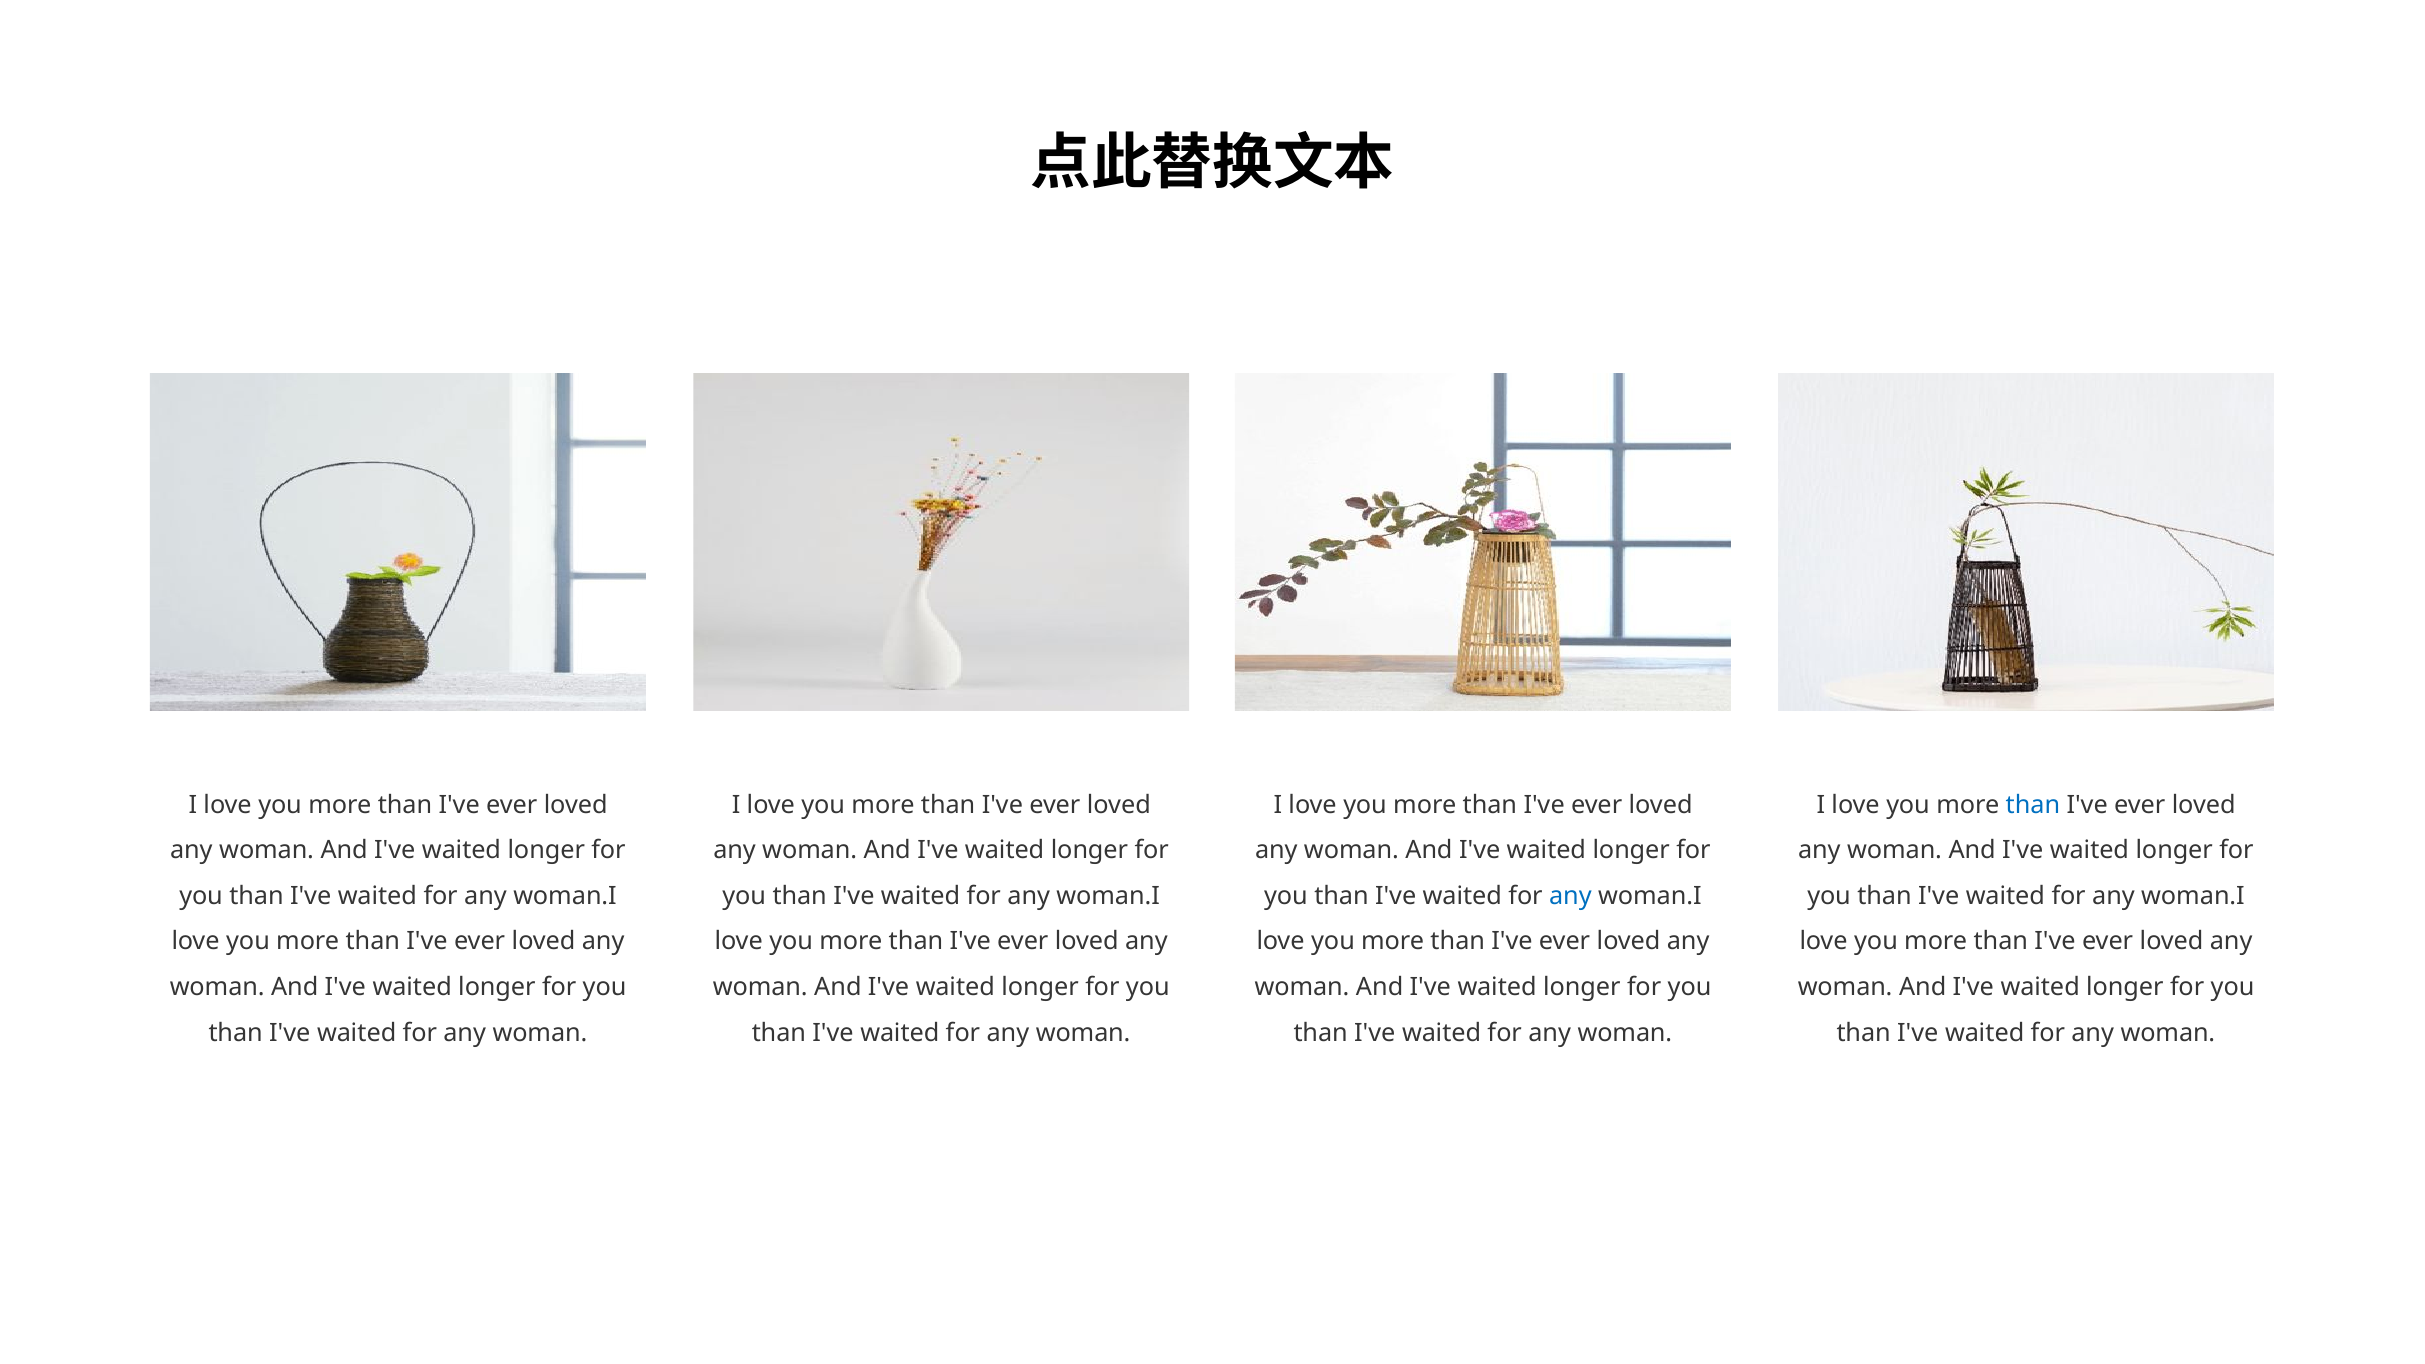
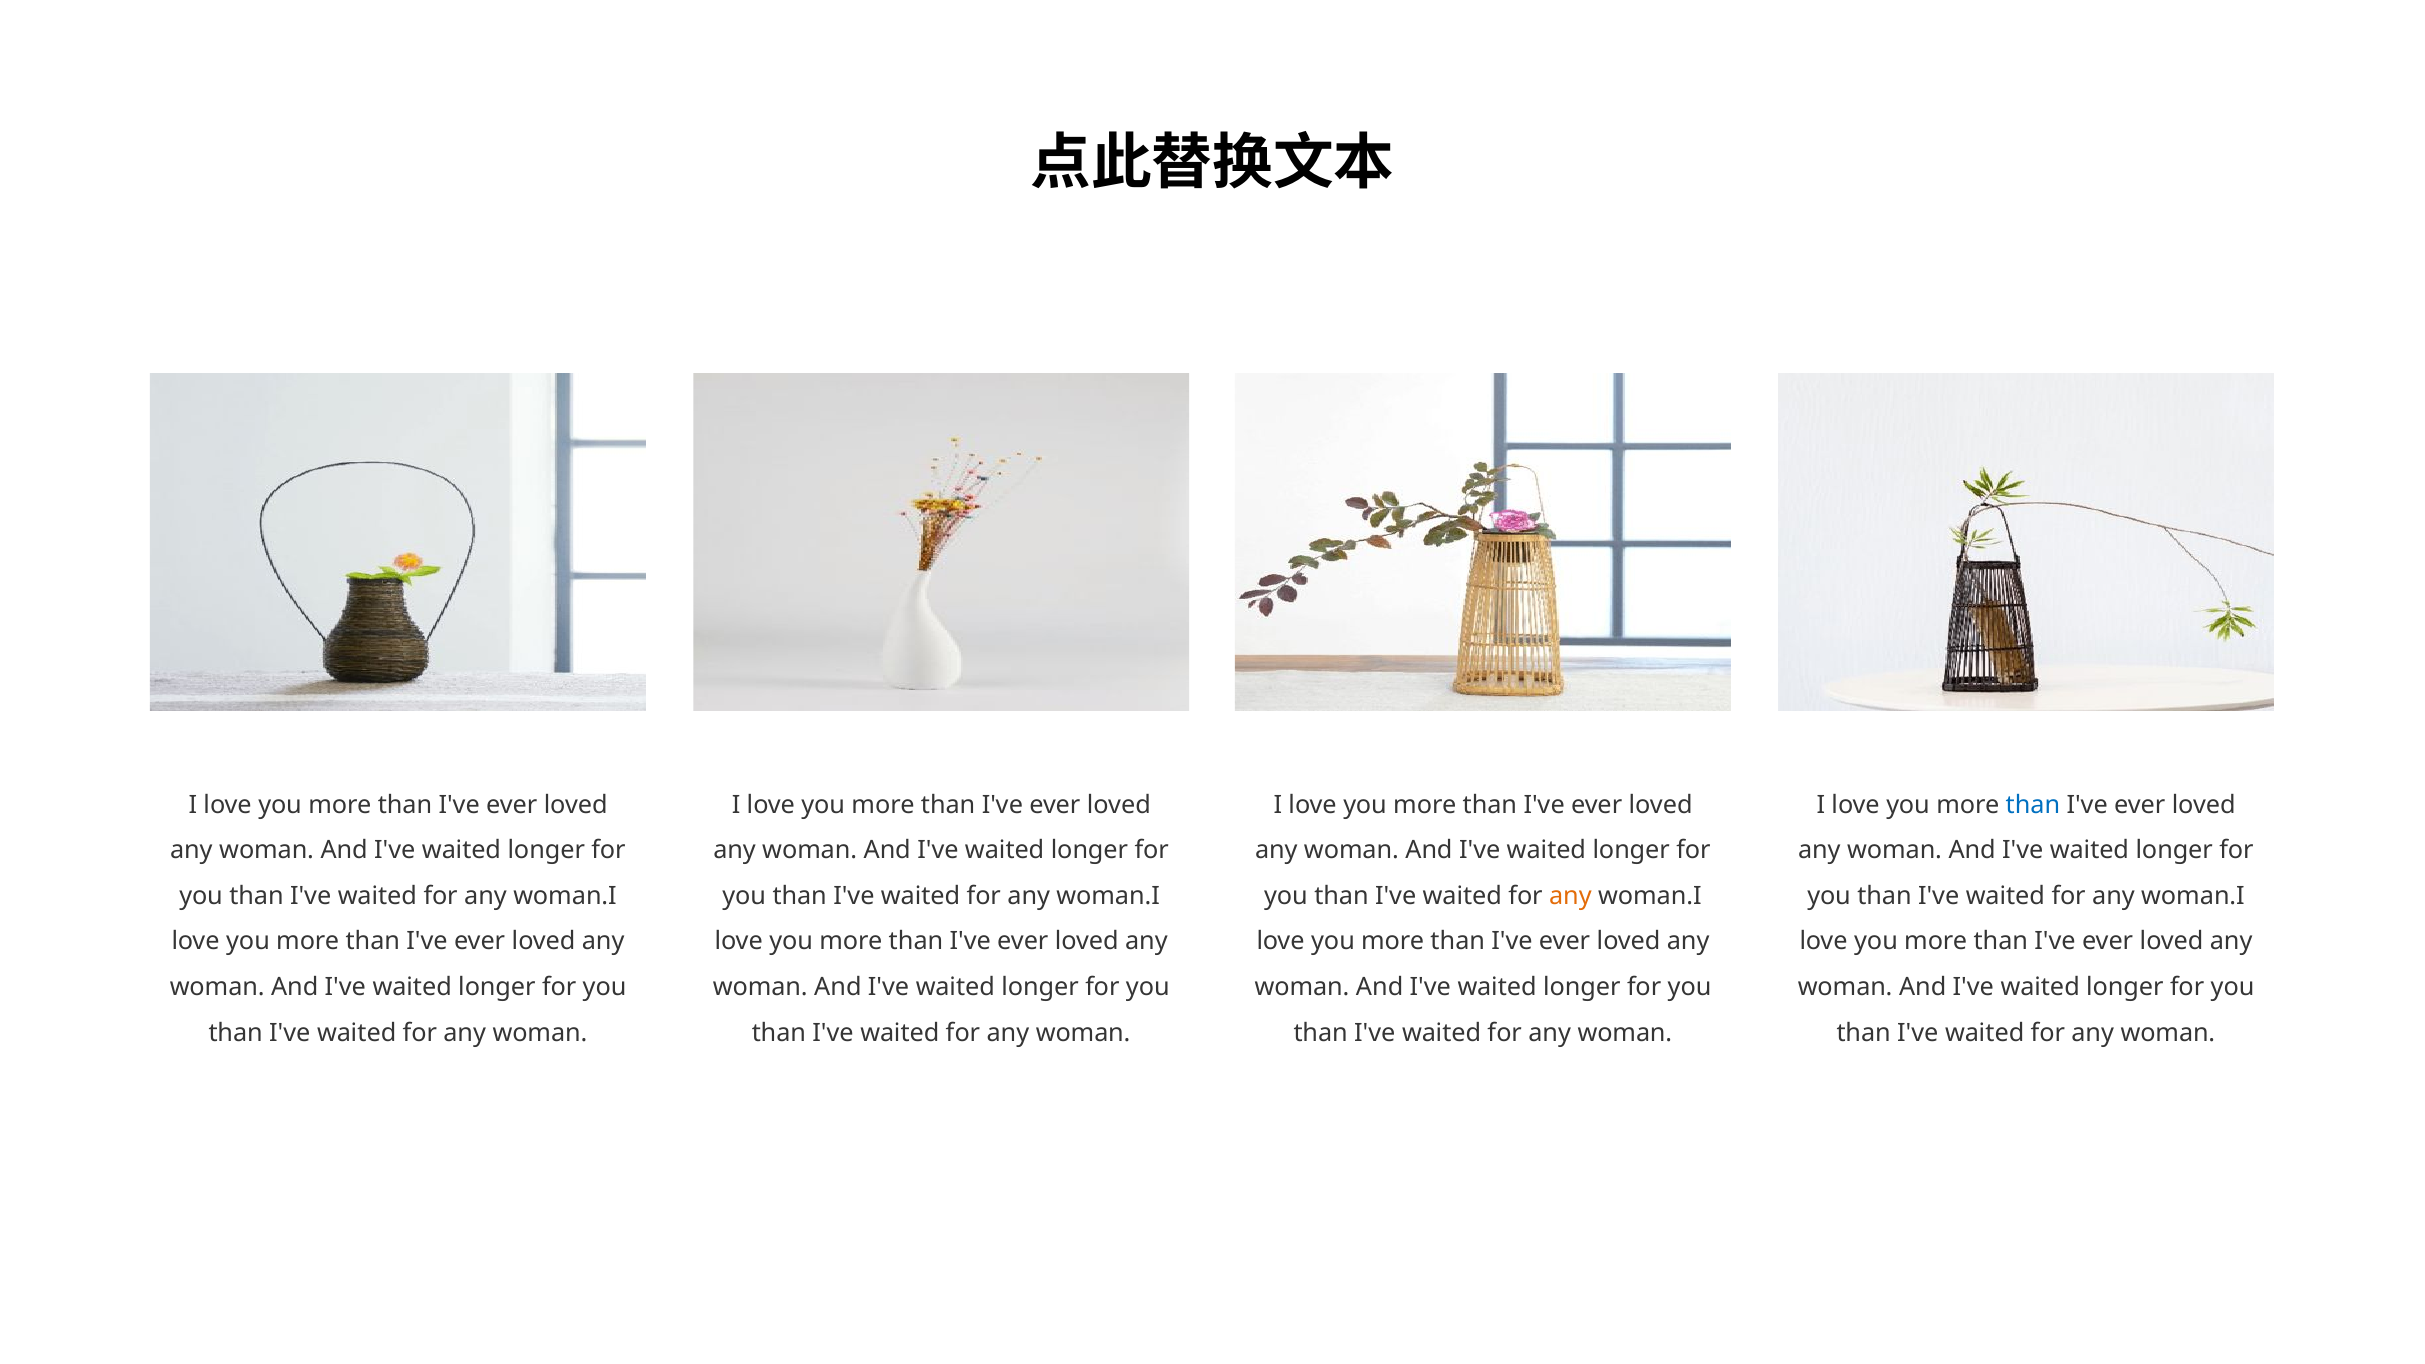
any at (1570, 896) colour: blue -> orange
